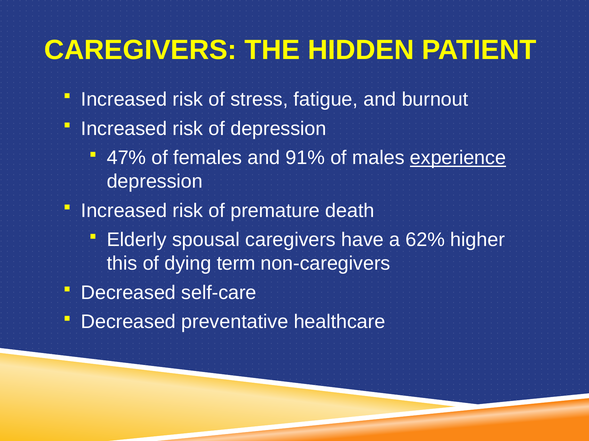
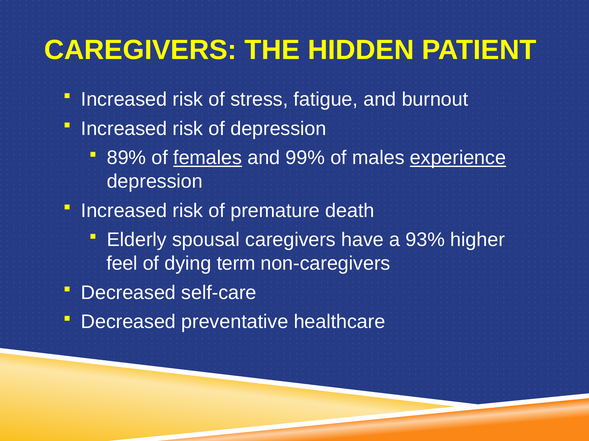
47%: 47% -> 89%
females underline: none -> present
91%: 91% -> 99%
62%: 62% -> 93%
this: this -> feel
